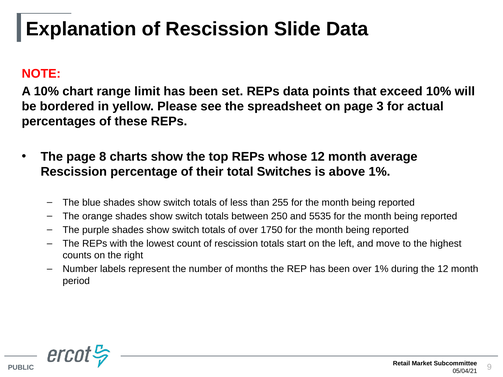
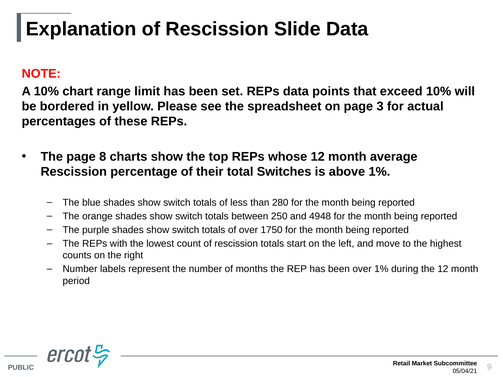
255: 255 -> 280
5535: 5535 -> 4948
